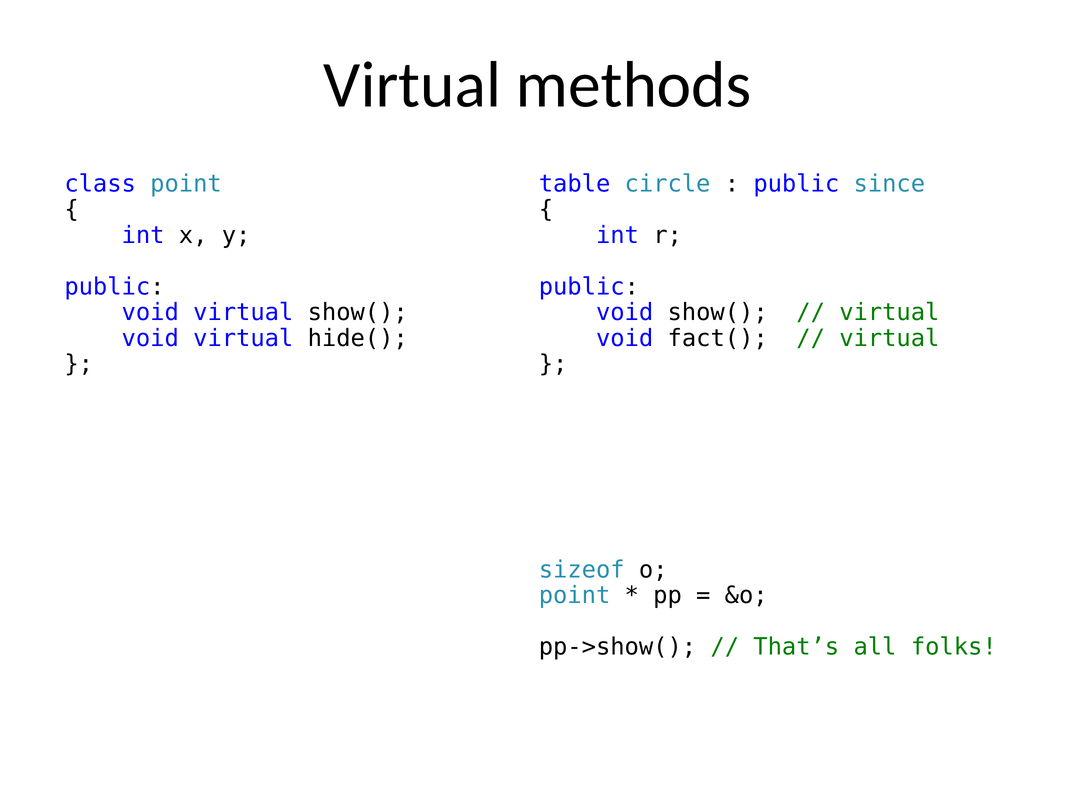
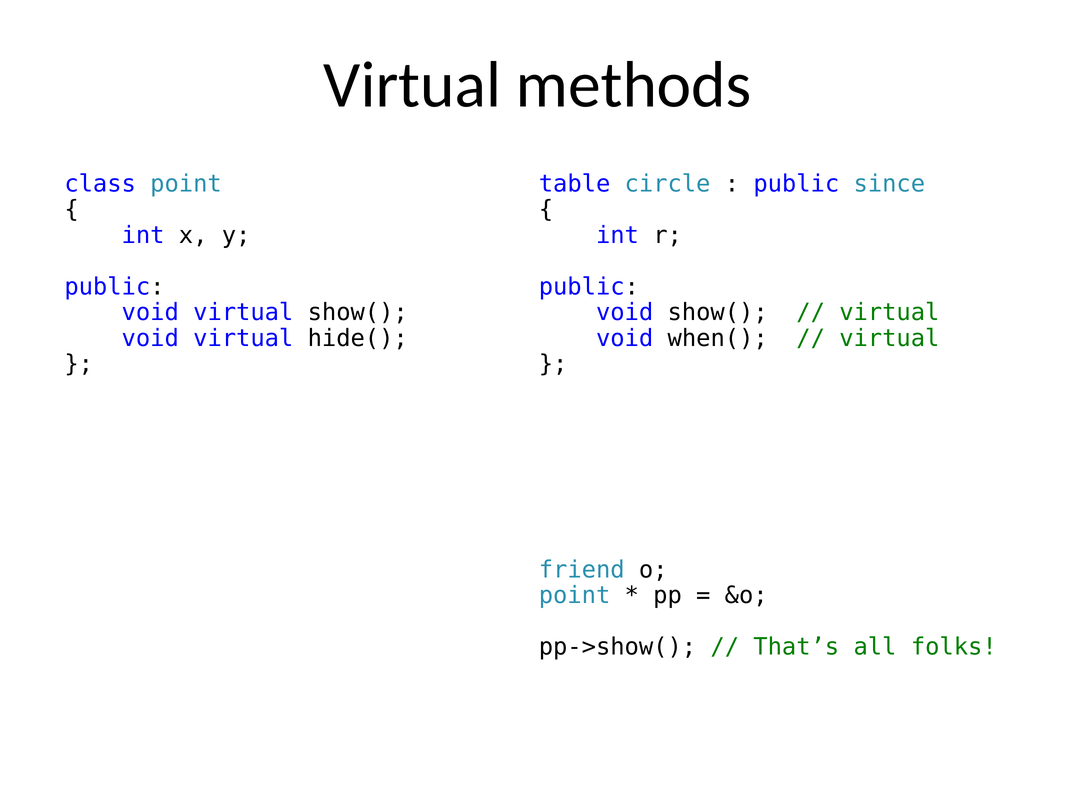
fact(: fact( -> when(
sizeof: sizeof -> friend
